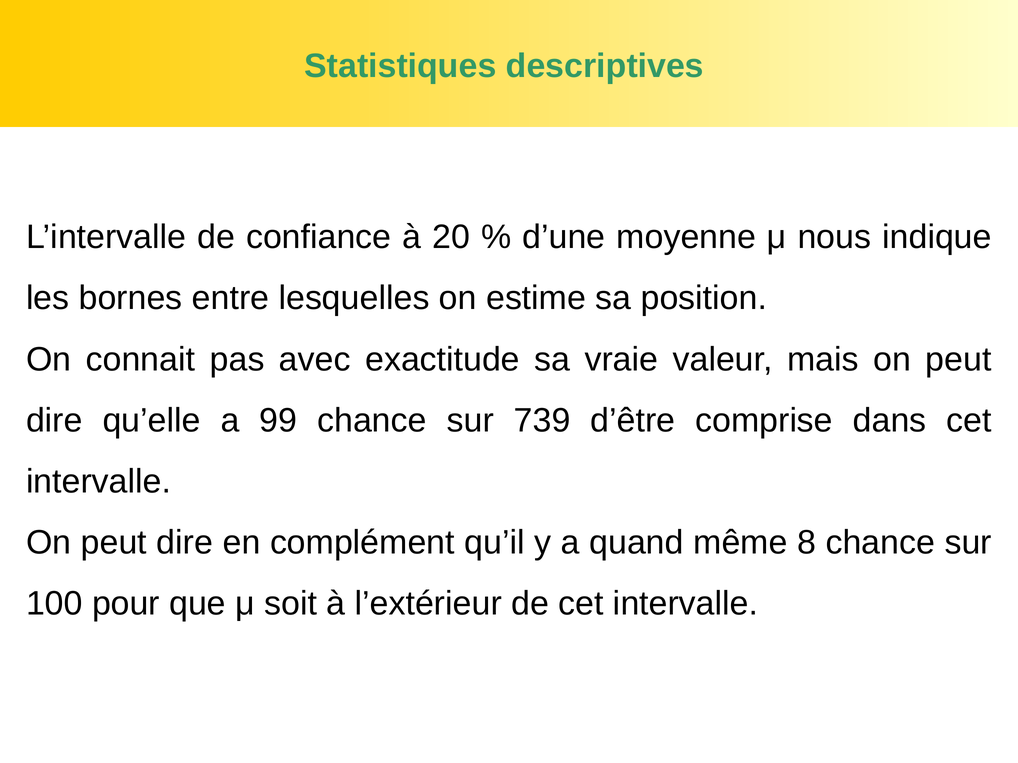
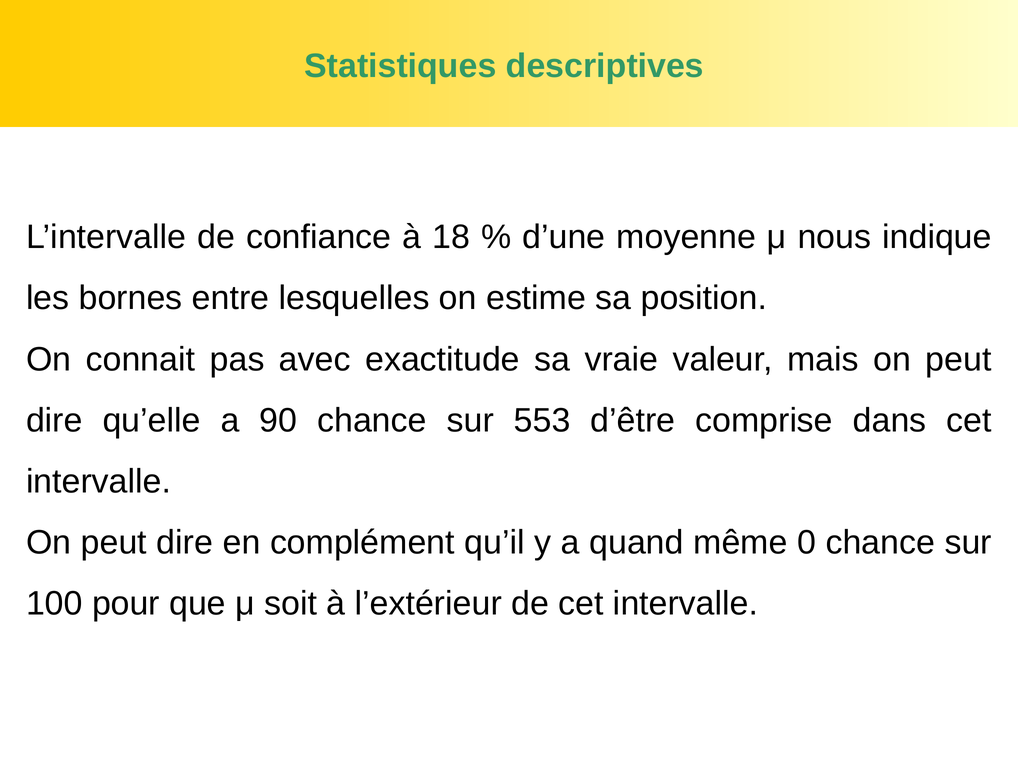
20: 20 -> 18
99: 99 -> 90
739: 739 -> 553
8: 8 -> 0
